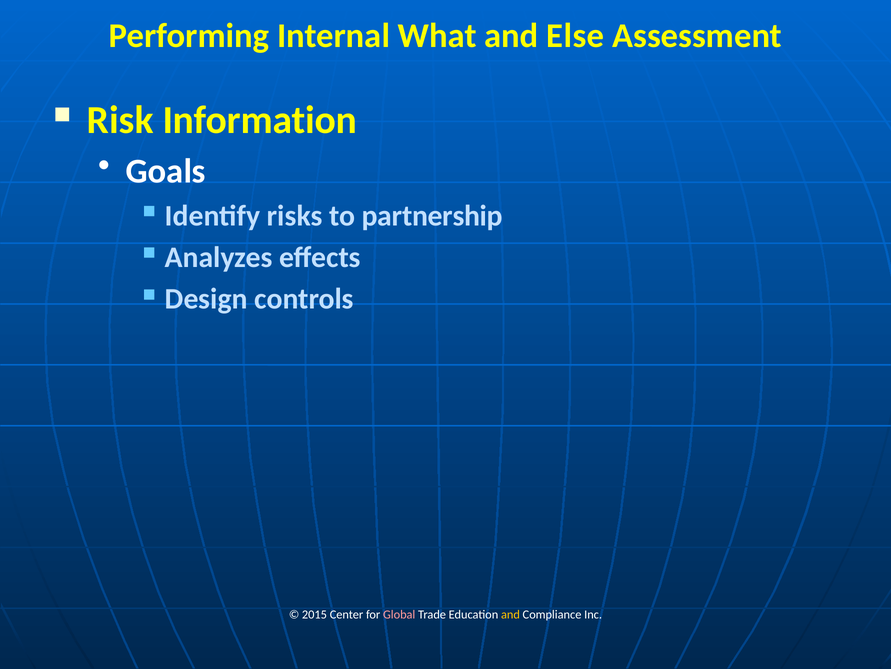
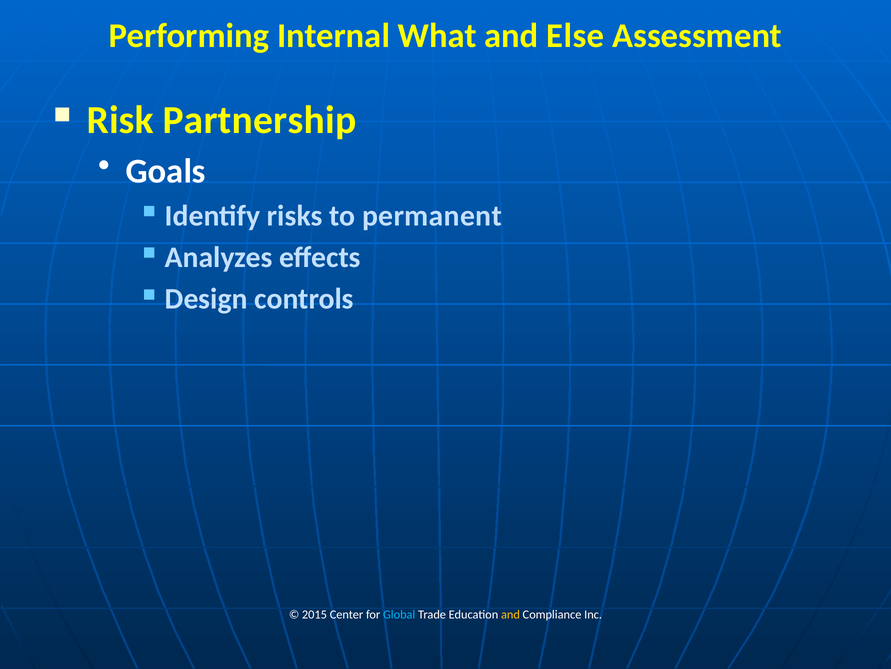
Information: Information -> Partnership
partnership: partnership -> permanent
Global colour: pink -> light blue
